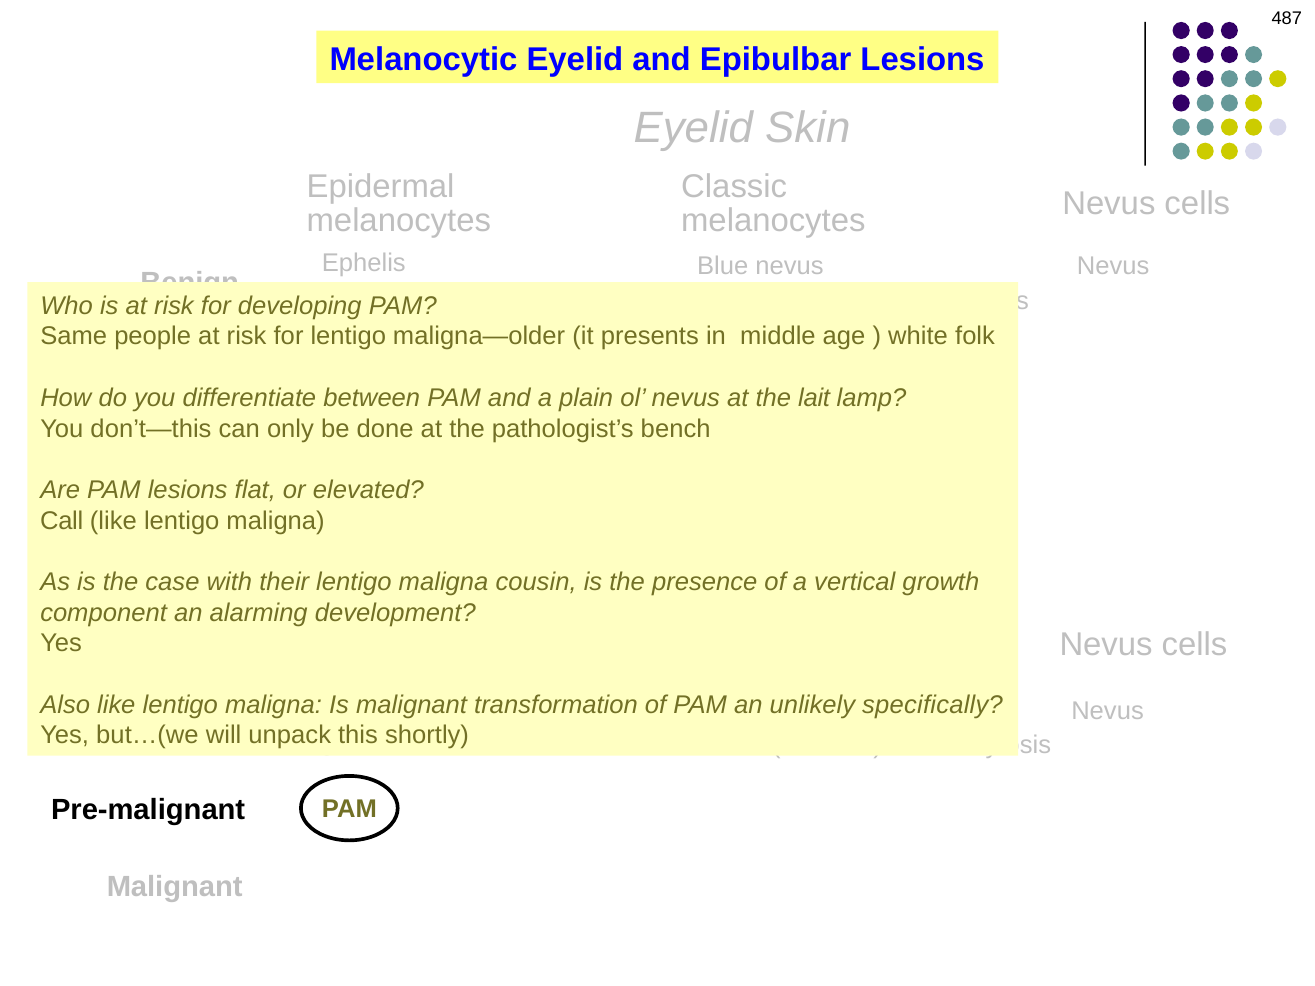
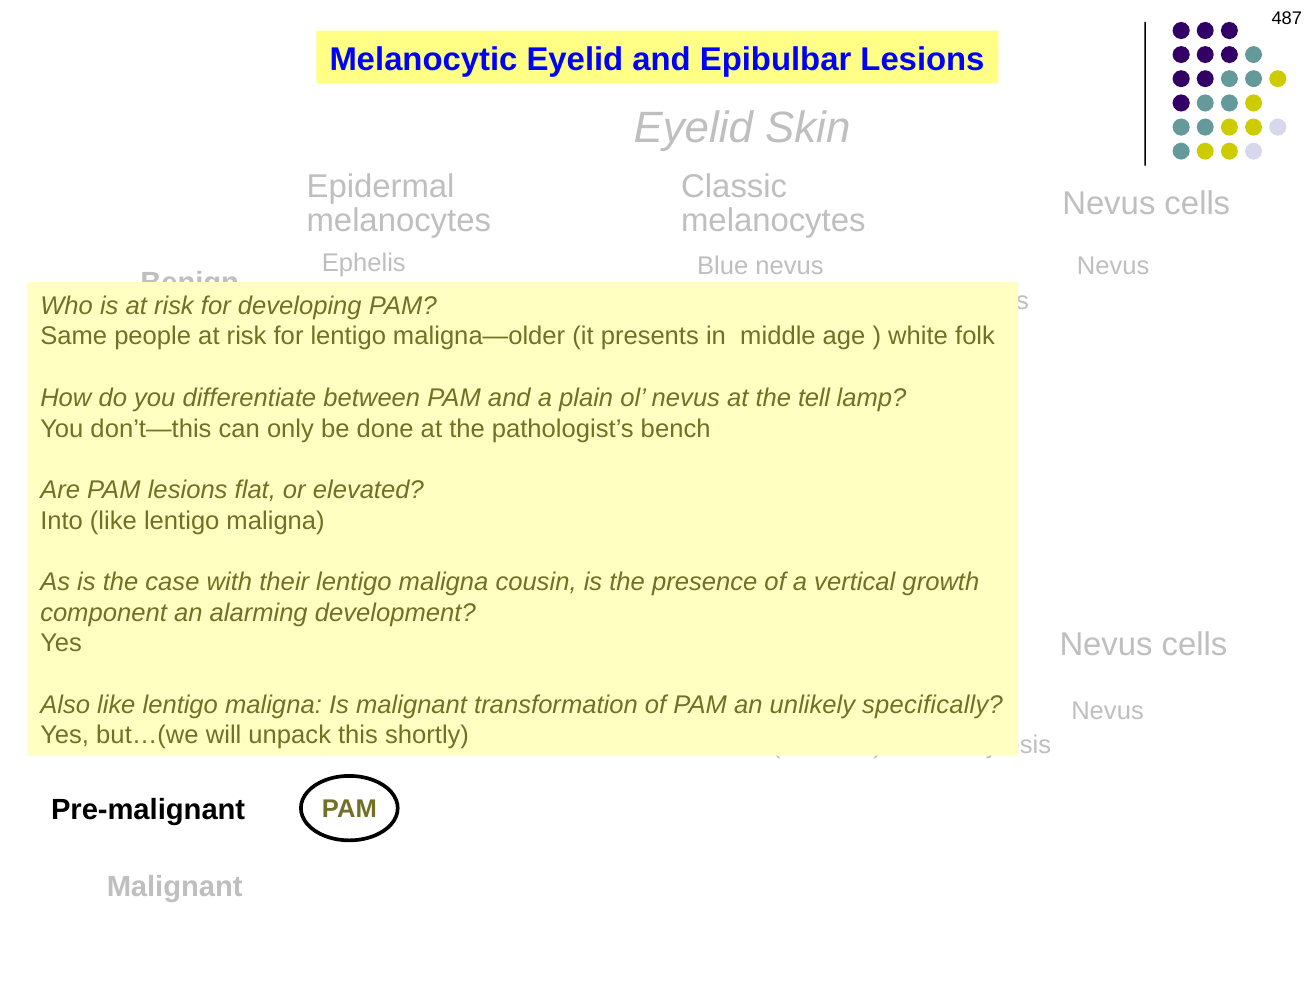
lait: lait -> tell
Call: Call -> Into
